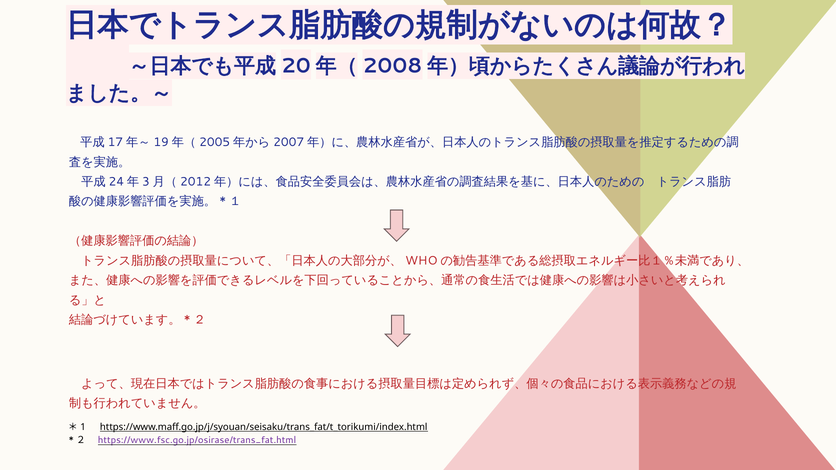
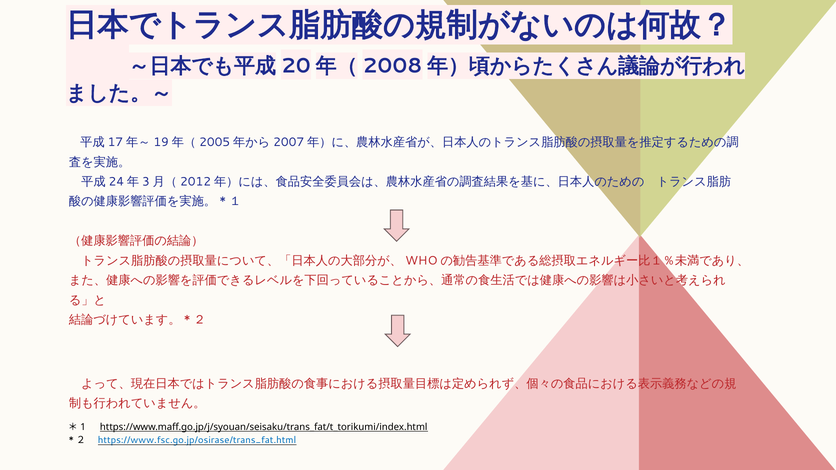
https://www.fsc.go.jp/osirase/trans_fat.html colour: purple -> blue
